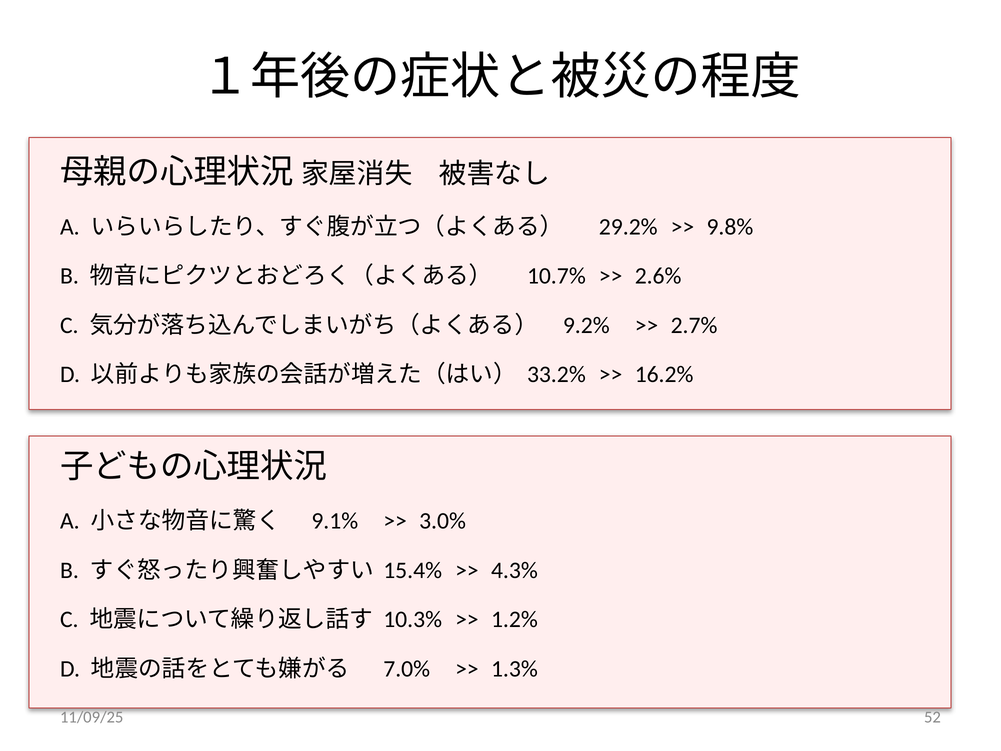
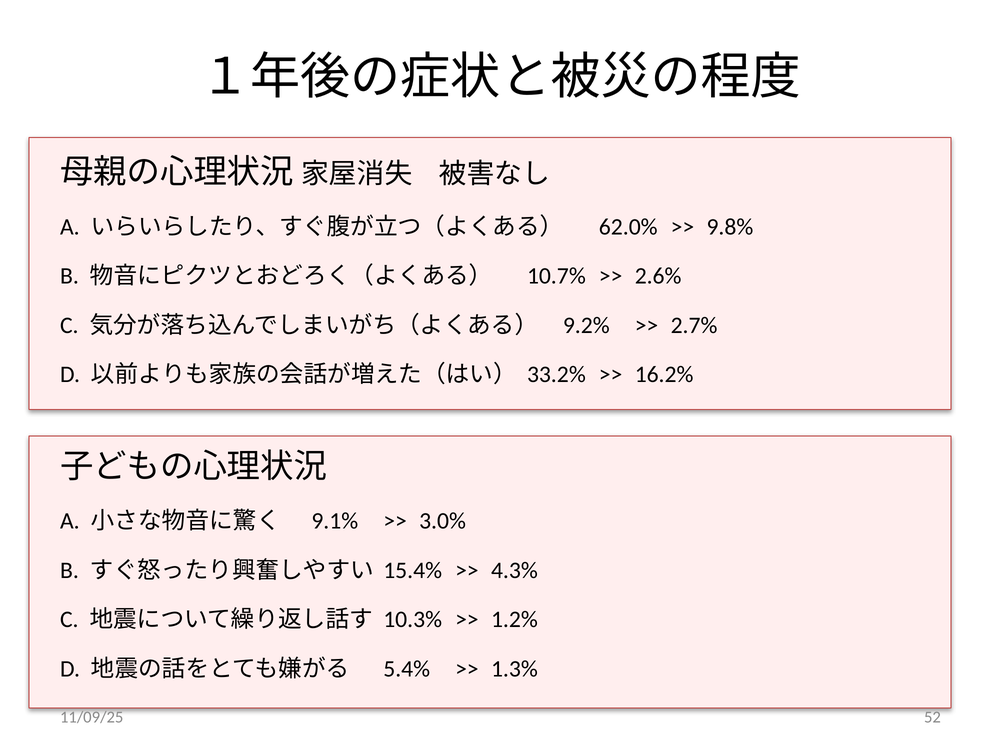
29.2%: 29.2% -> 62.0%
7.0%: 7.0% -> 5.4%
